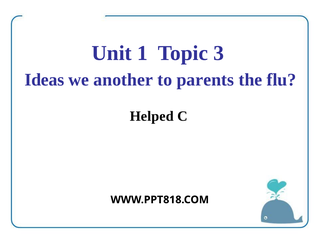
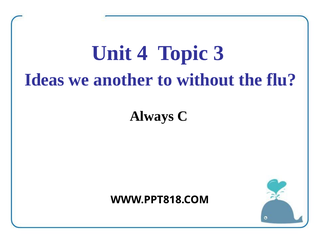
1: 1 -> 4
parents: parents -> without
Helped: Helped -> Always
